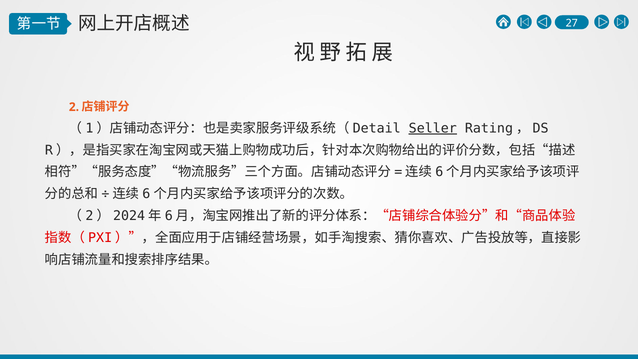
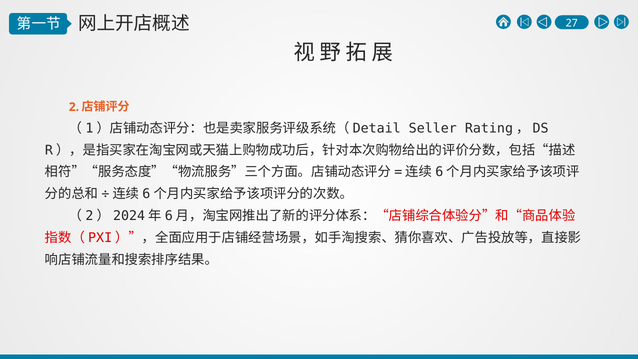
Seller underline: present -> none
